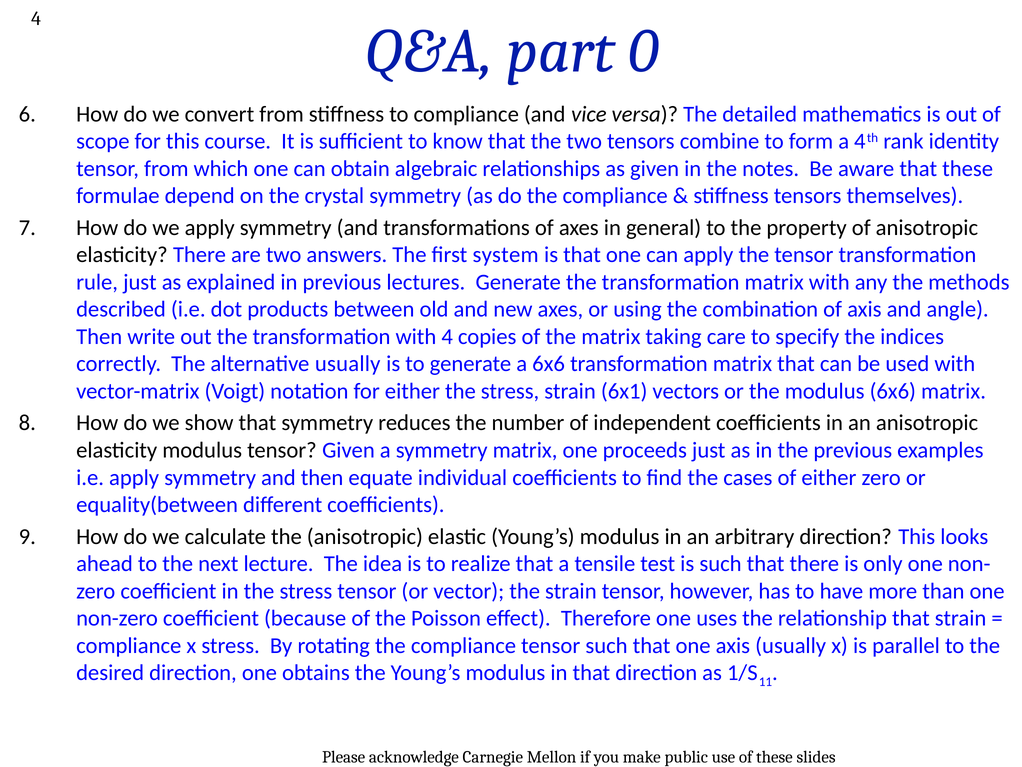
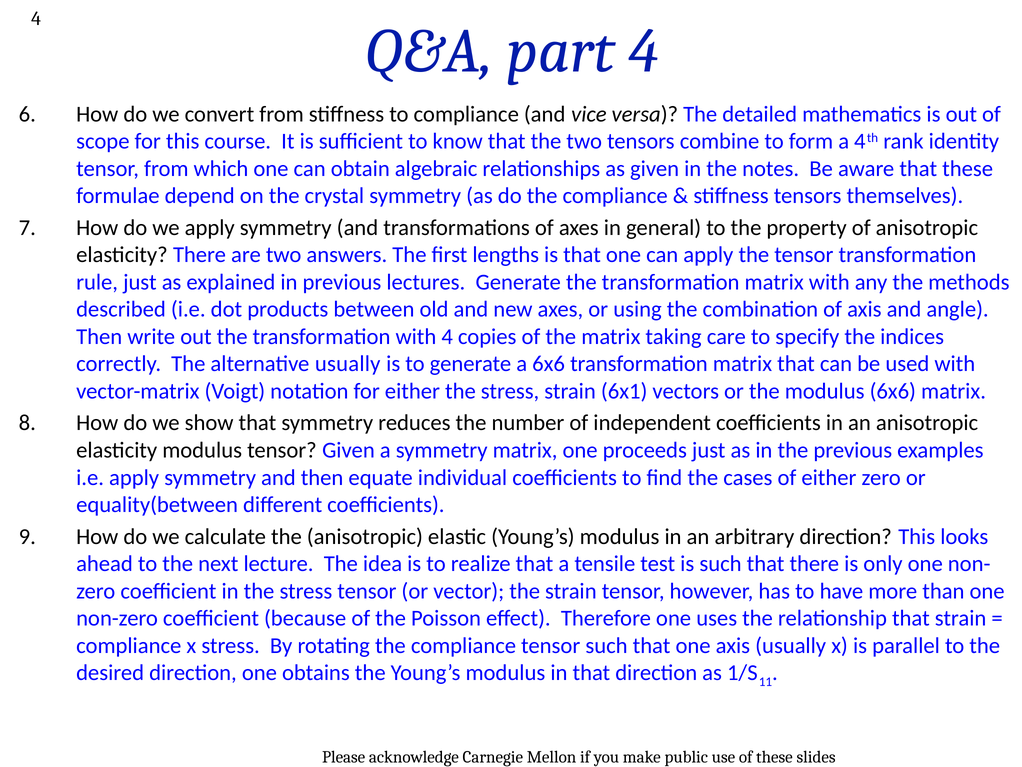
part 0: 0 -> 4
system: system -> lengths
